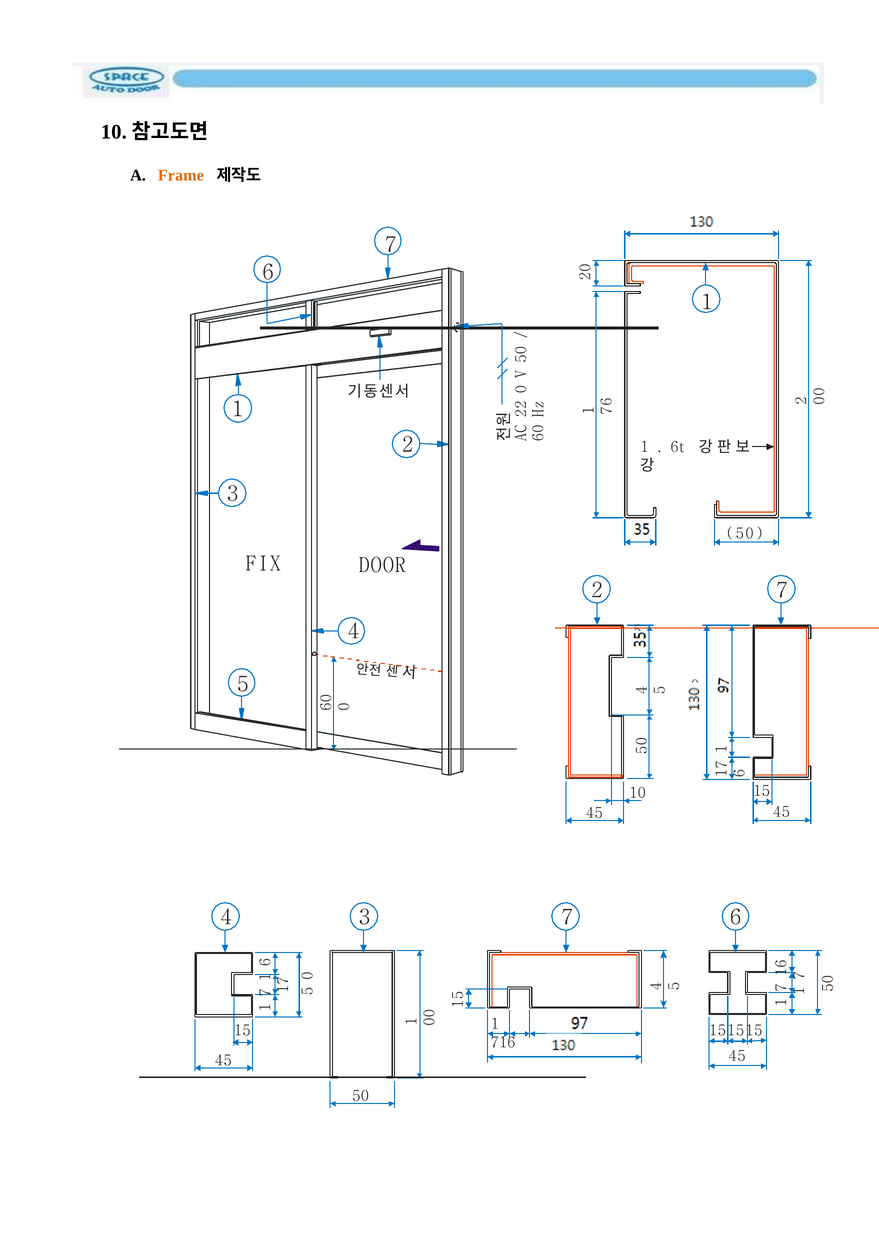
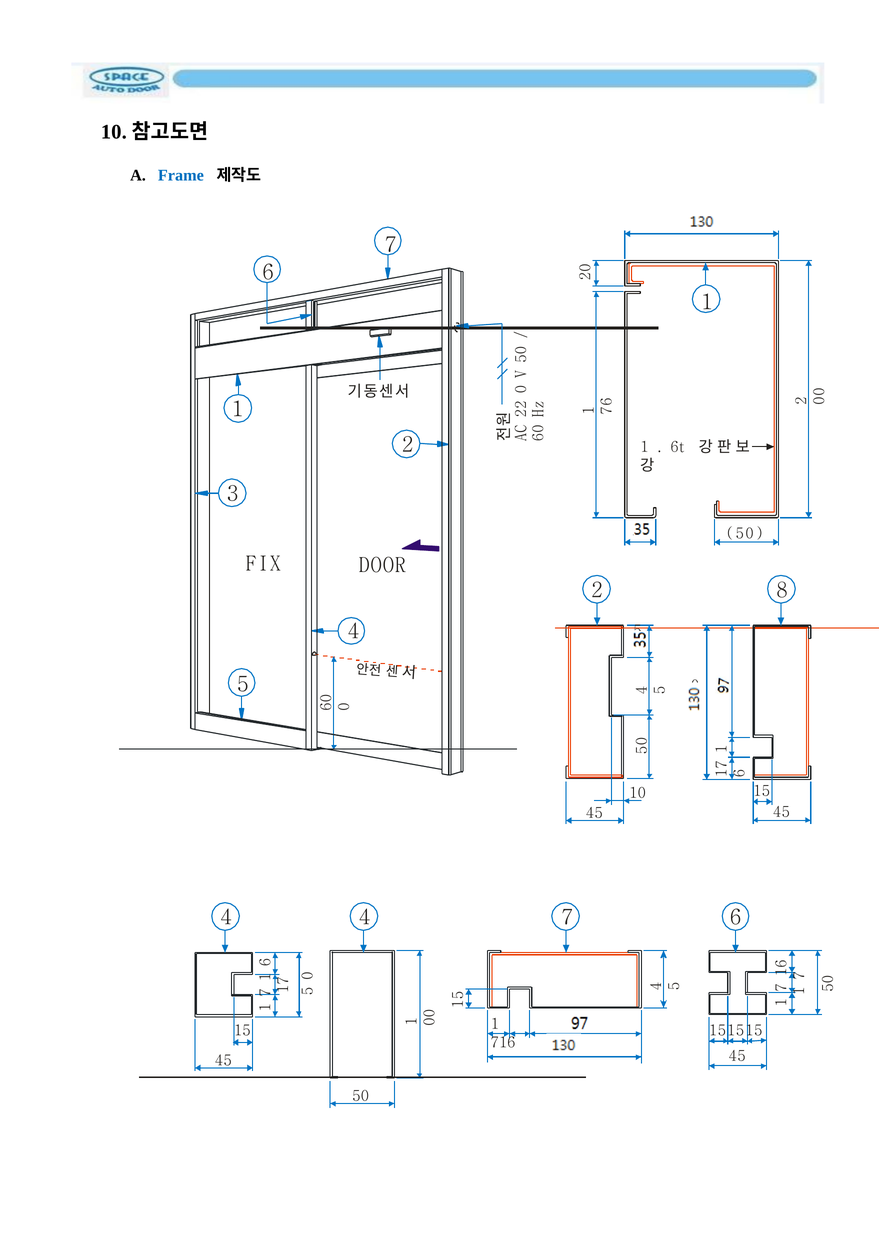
Frame colour: orange -> blue
2 7: 7 -> 8
4 3: 3 -> 4
